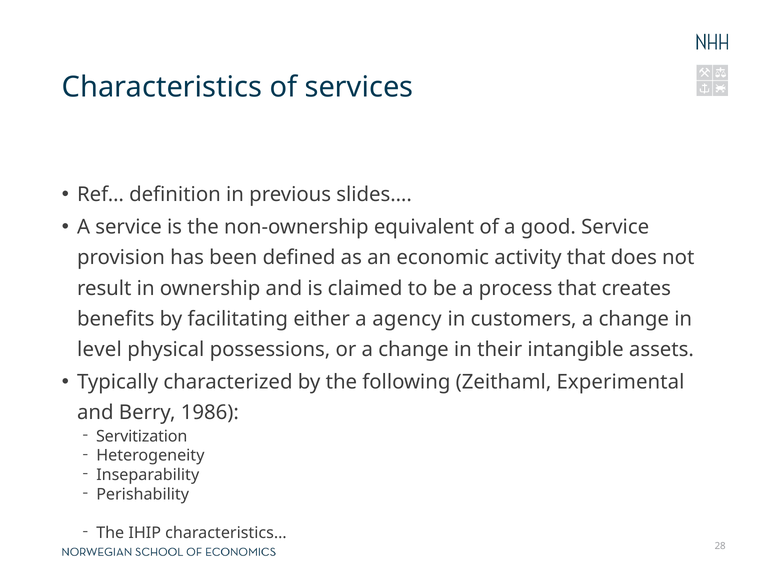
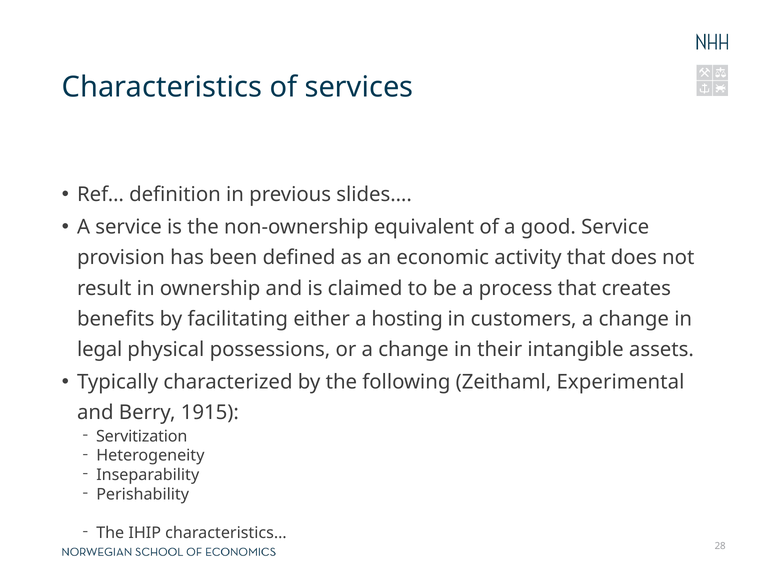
agency: agency -> hosting
level: level -> legal
1986: 1986 -> 1915
